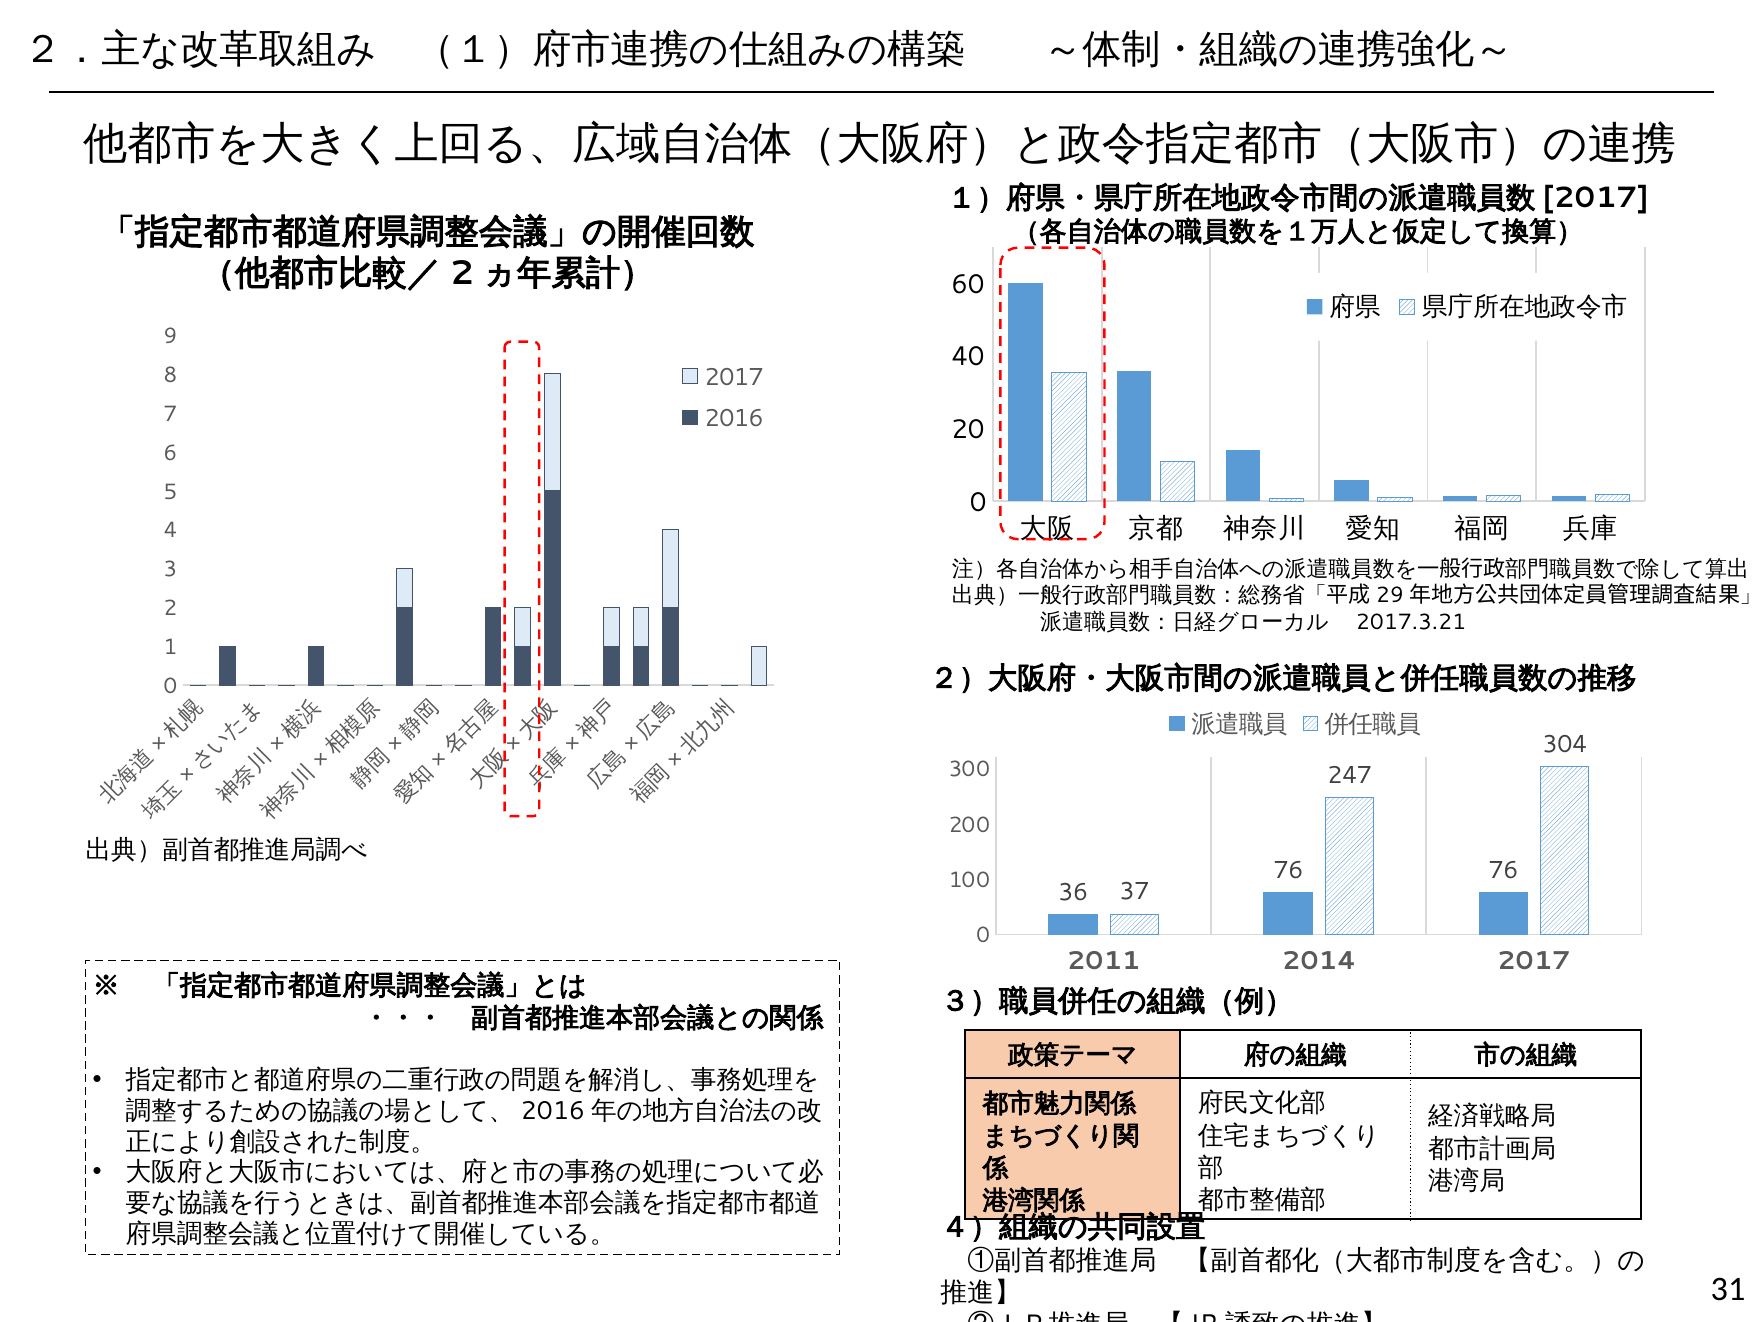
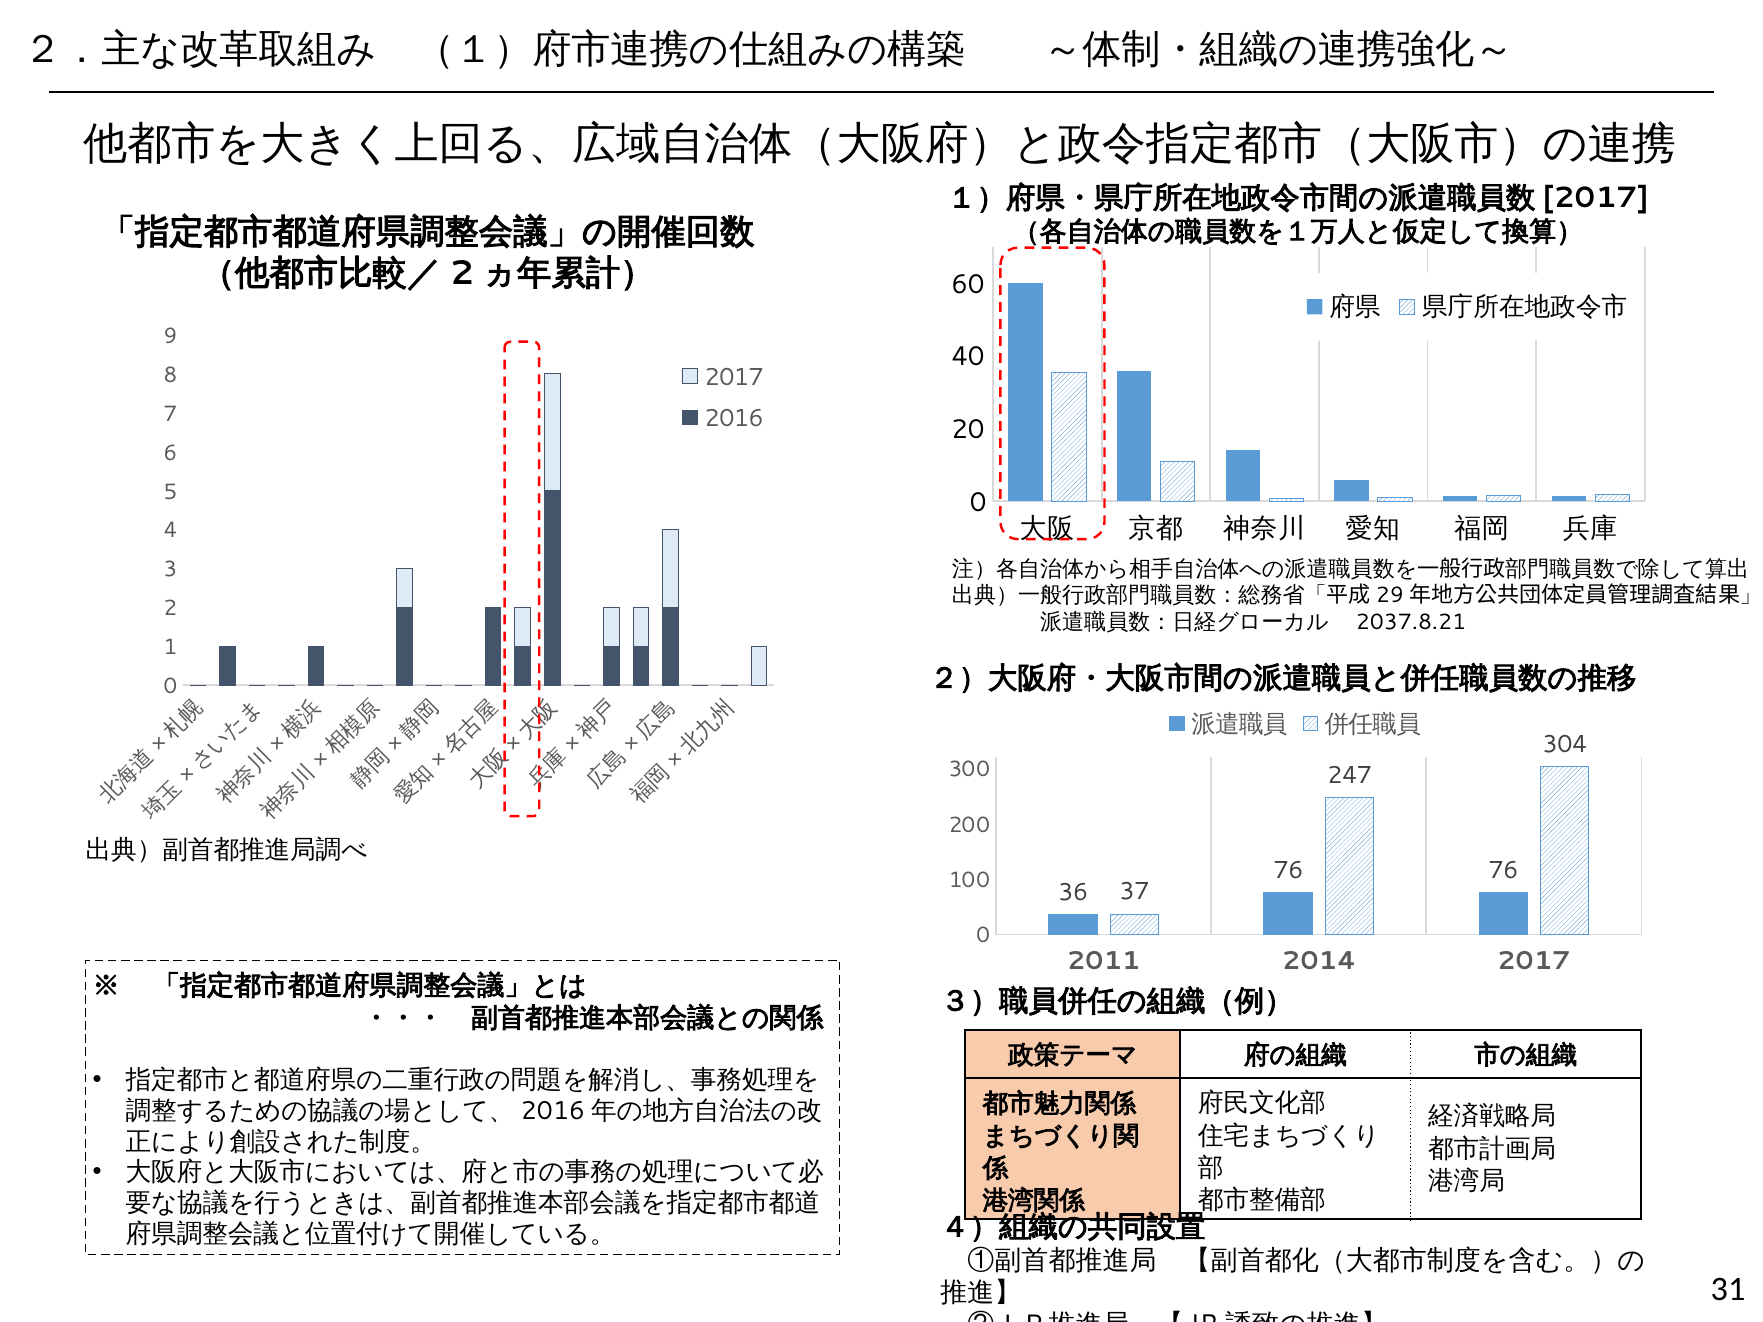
2017.3.21: 2017.3.21 -> 2037.8.21
